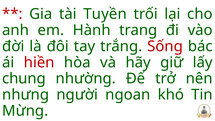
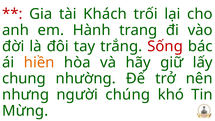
Tuyền: Tuyền -> Khách
hiền colour: red -> orange
ngoan: ngoan -> chúng
